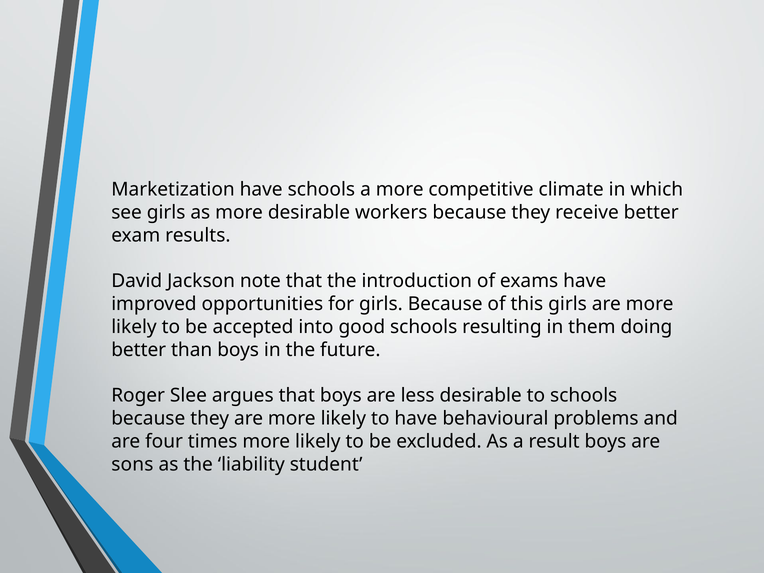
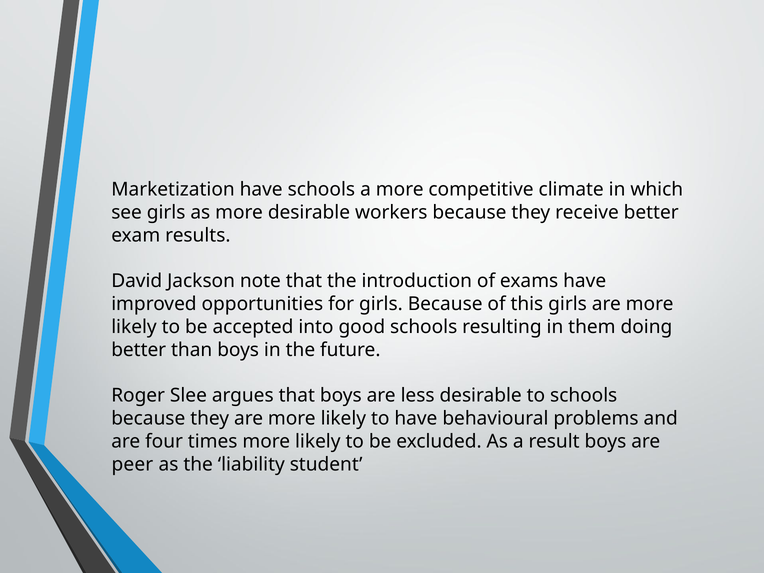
sons: sons -> peer
